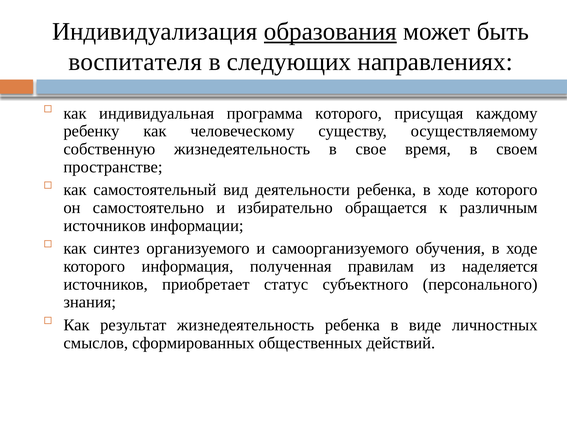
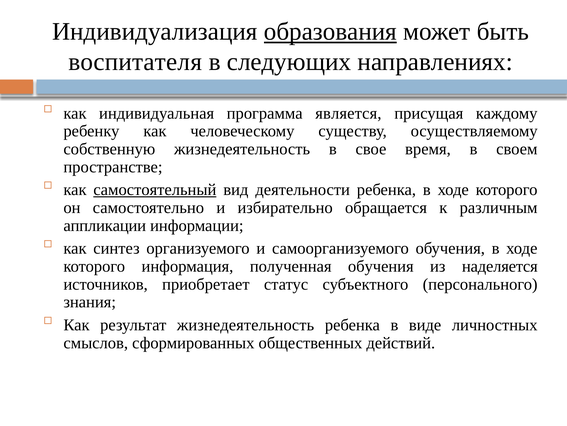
программа которого: которого -> является
самостоятельный underline: none -> present
источников at (105, 225): источников -> аппликации
полученная правилам: правилам -> обучения
